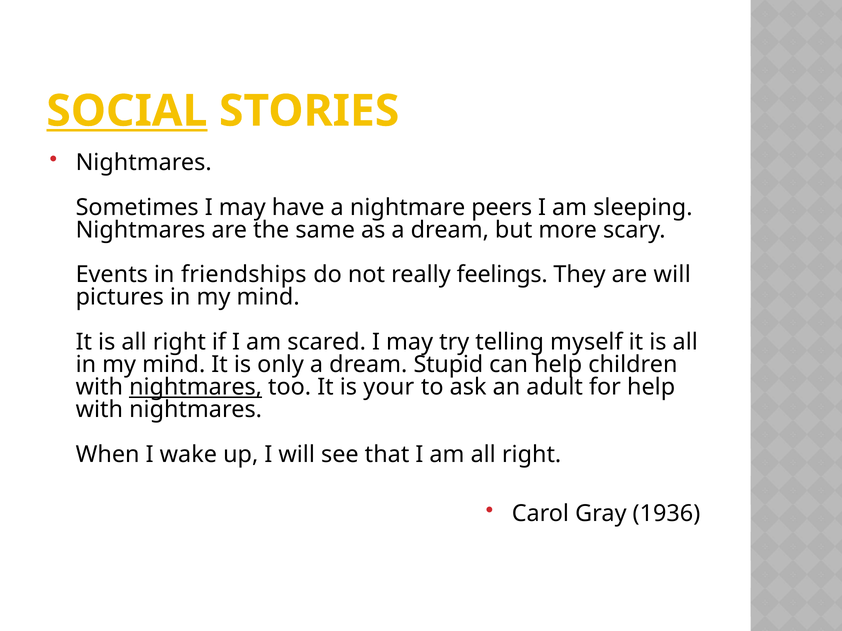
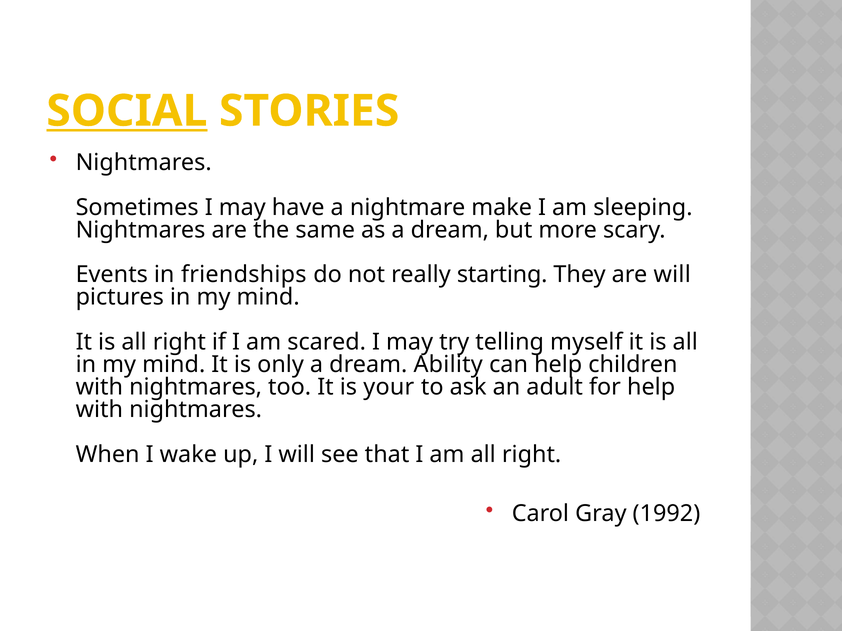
peers: peers -> make
feelings: feelings -> starting
Stupid: Stupid -> Ability
nightmares at (196, 387) underline: present -> none
1936: 1936 -> 1992
